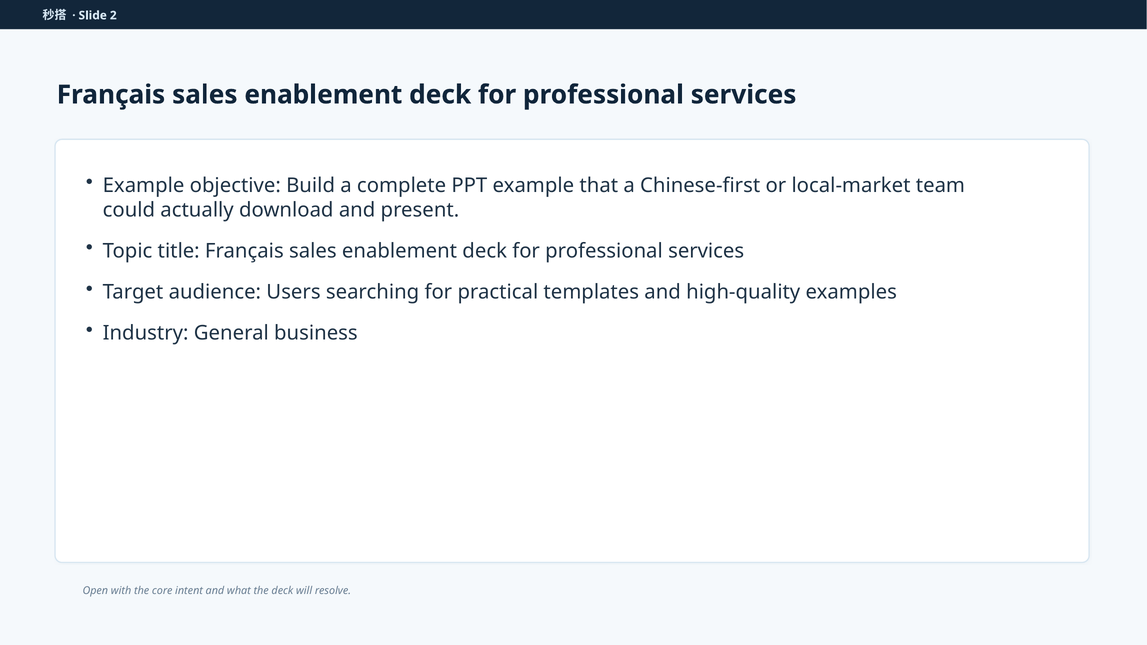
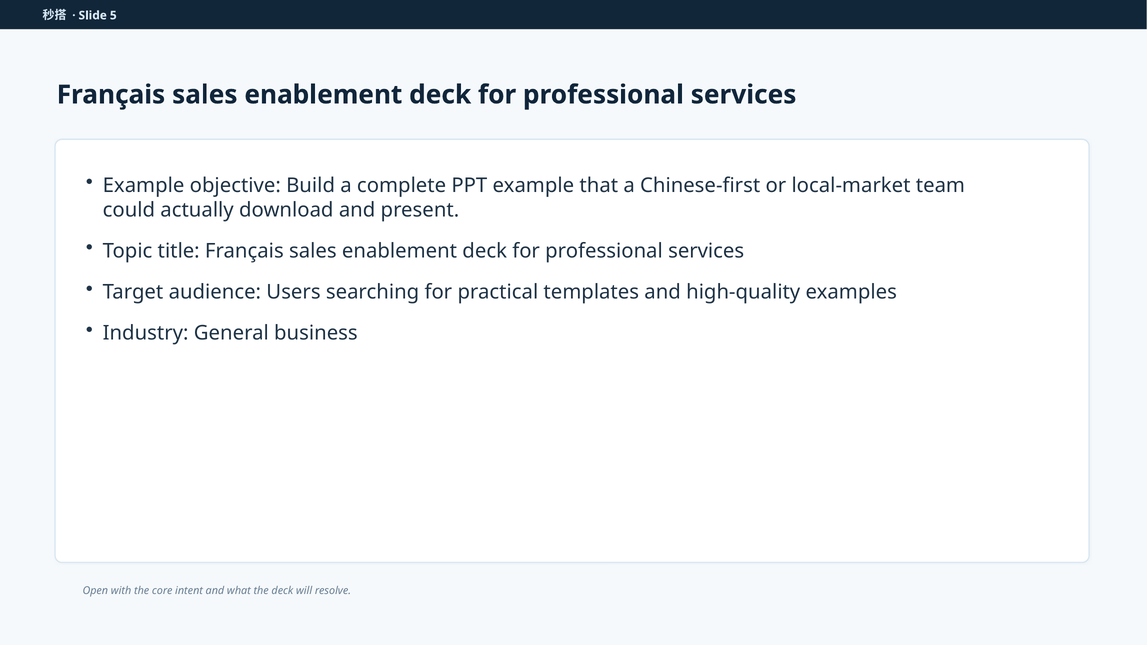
2: 2 -> 5
